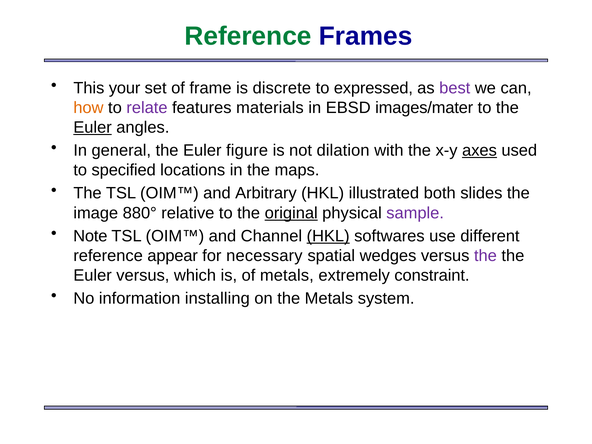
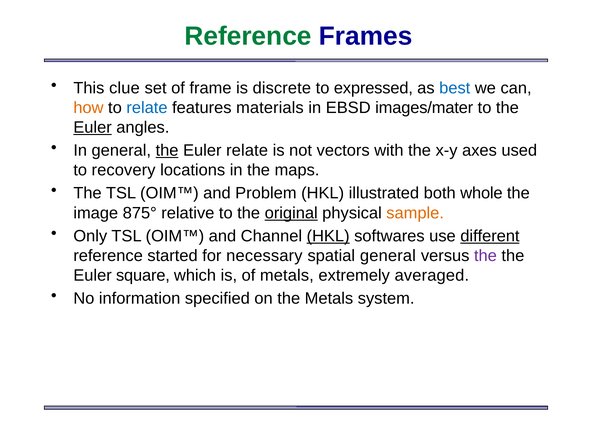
your: your -> clue
best colour: purple -> blue
relate at (147, 108) colour: purple -> blue
the at (167, 150) underline: none -> present
Euler figure: figure -> relate
dilation: dilation -> vectors
axes underline: present -> none
specified: specified -> recovery
Arbitrary: Arbitrary -> Problem
slides: slides -> whole
880°: 880° -> 875°
sample colour: purple -> orange
Note: Note -> Only
different underline: none -> present
appear: appear -> started
spatial wedges: wedges -> general
Euler versus: versus -> square
constraint: constraint -> averaged
installing: installing -> specified
